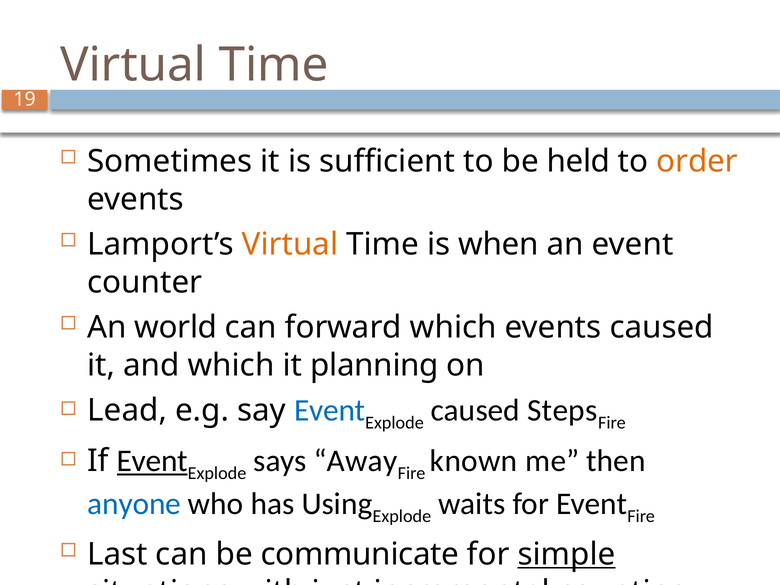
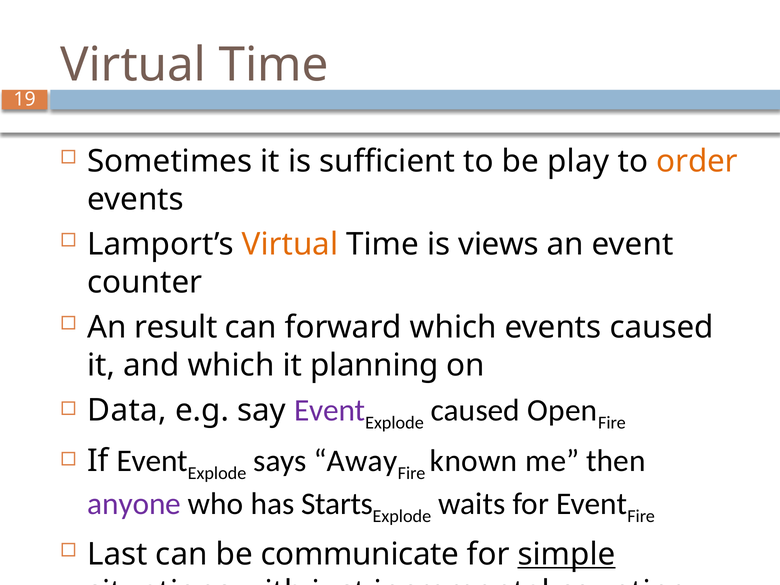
be held: held -> play
when: when -> views
world: world -> result
Lead: Lead -> Data
Event at (330, 410) colour: blue -> purple
Steps: Steps -> Open
Event at (152, 461) underline: present -> none
anyone colour: blue -> purple
Using: Using -> Starts
